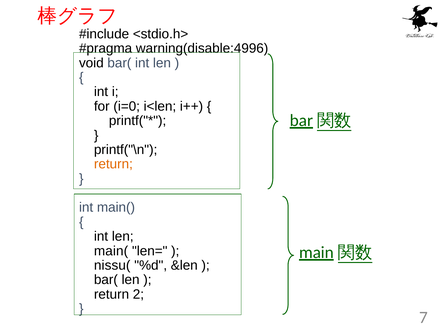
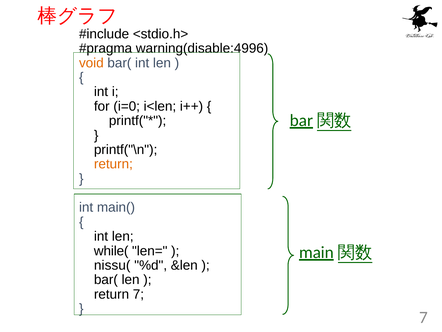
void colour: black -> orange
main( at (111, 251): main( -> while(
return 2: 2 -> 7
